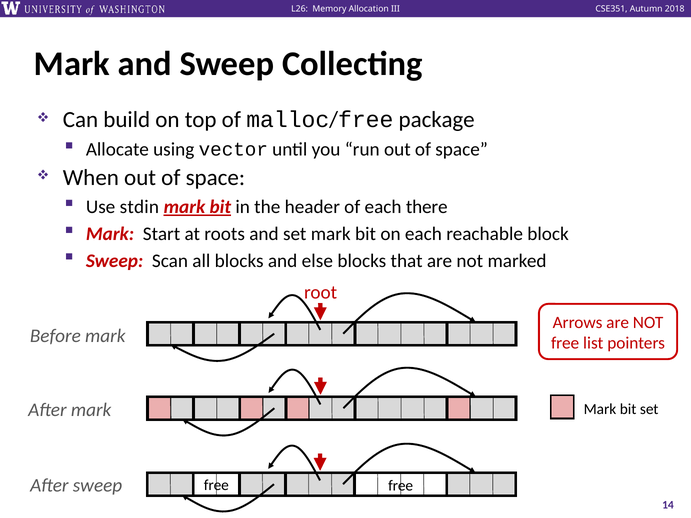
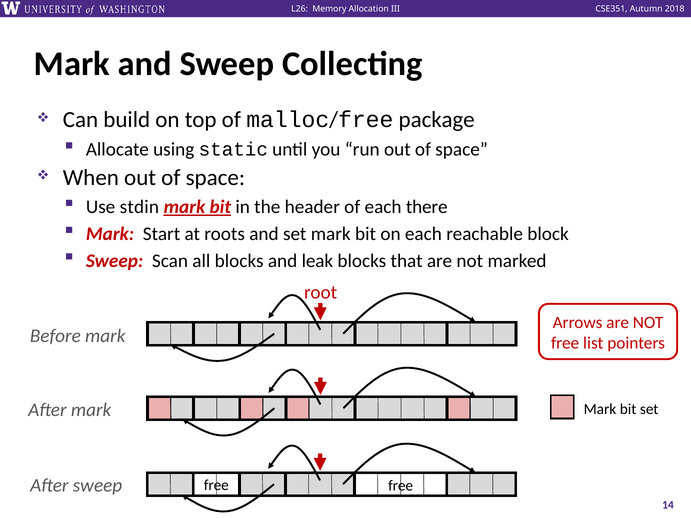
vector: vector -> static
else: else -> leak
